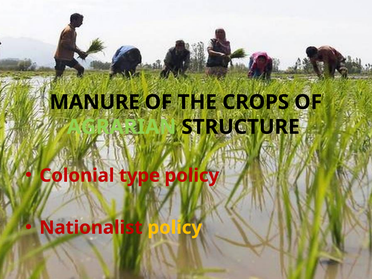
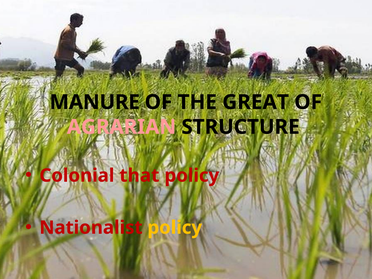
CROPS: CROPS -> GREAT
AGRARIAN colour: light green -> pink
type: type -> that
